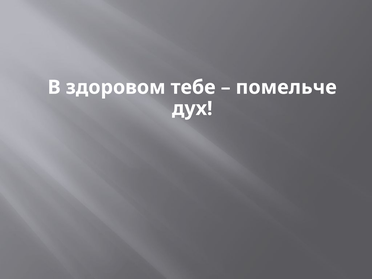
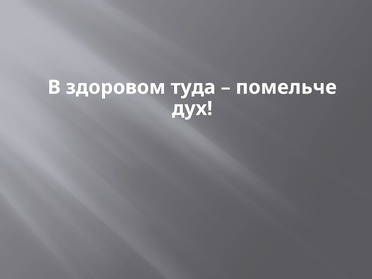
тебе: тебе -> туда
